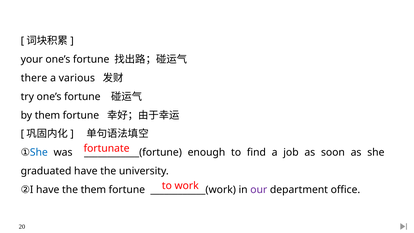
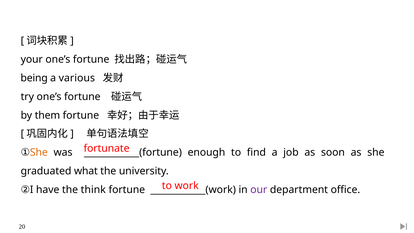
there: there -> being
She at (39, 152) colour: blue -> orange
graduated have: have -> what
the them: them -> think
